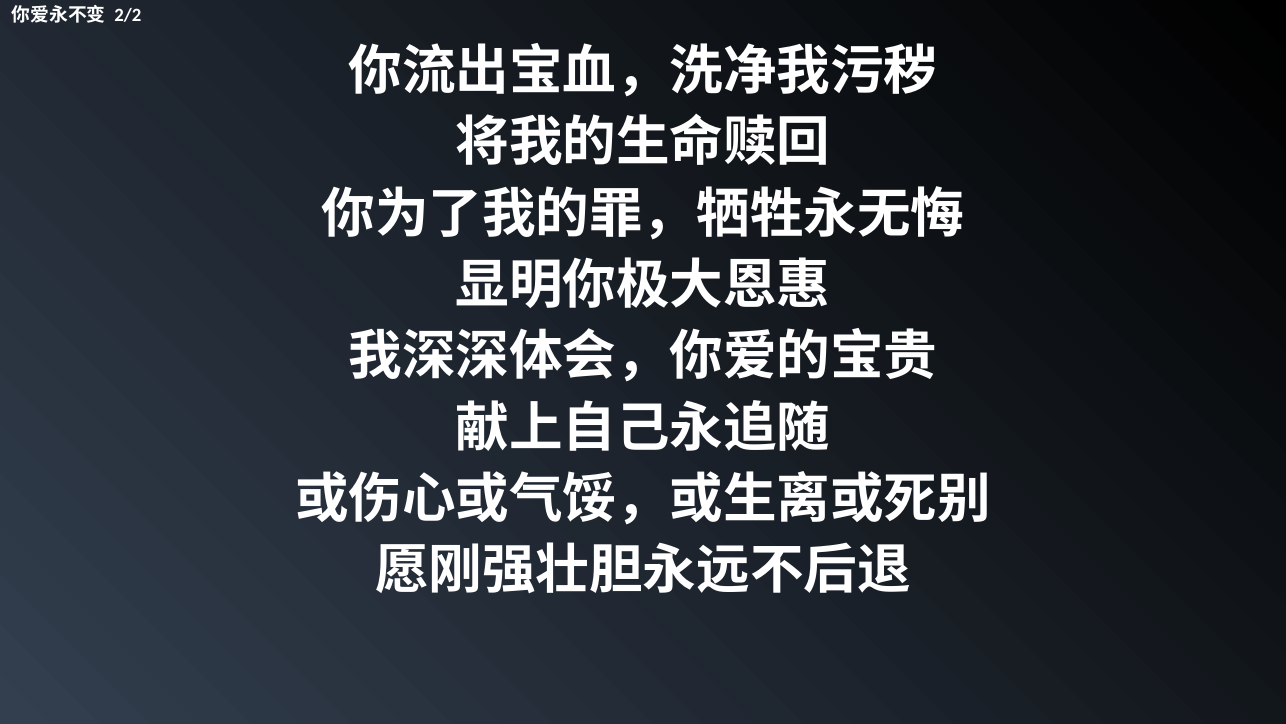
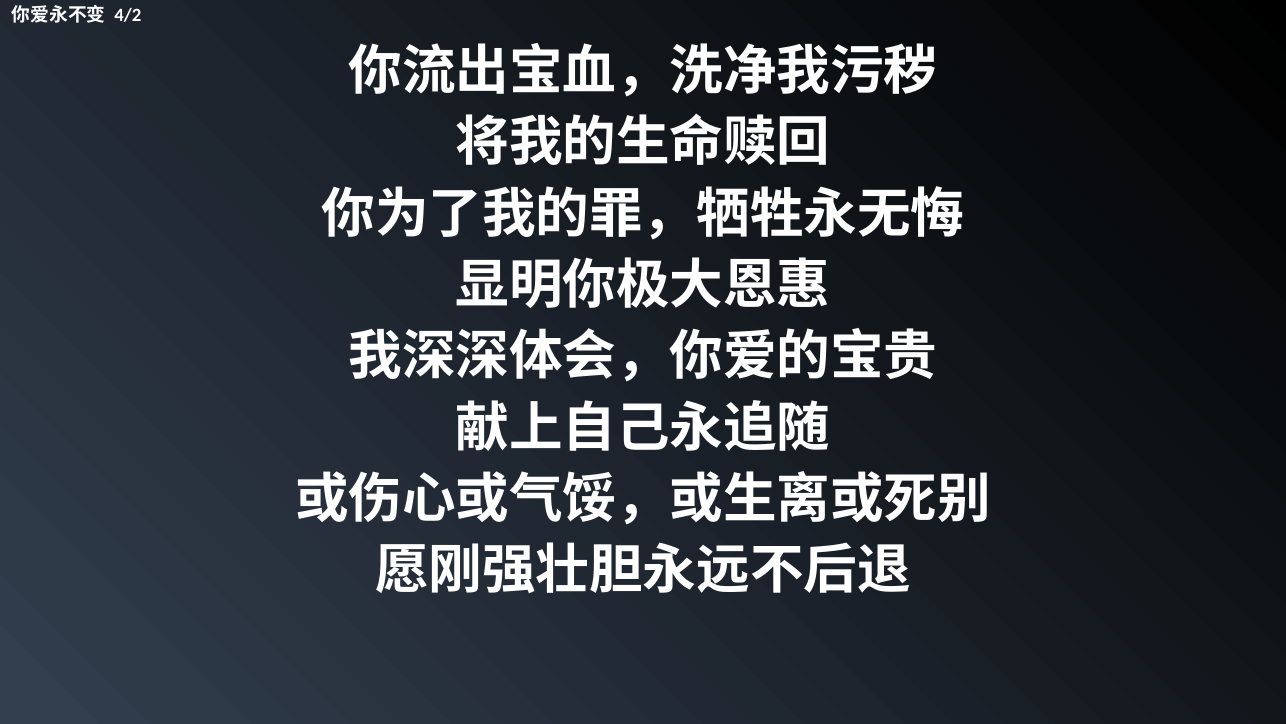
2/2: 2/2 -> 4/2
